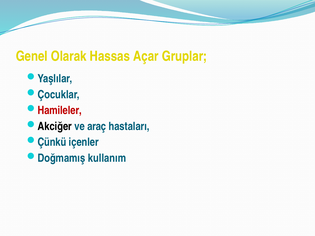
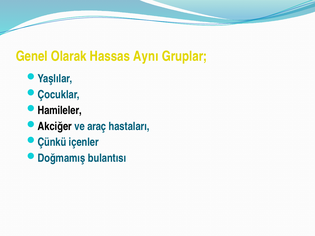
Açar: Açar -> Aynı
Hamileler colour: red -> black
kullanım: kullanım -> bulantısı
